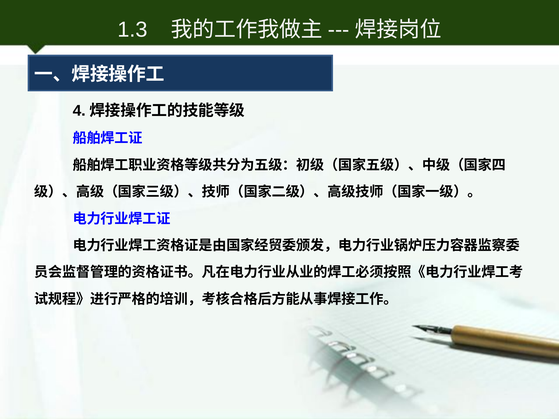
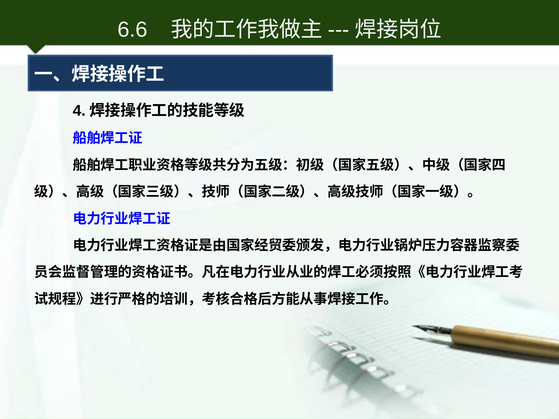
1.3: 1.3 -> 6.6
